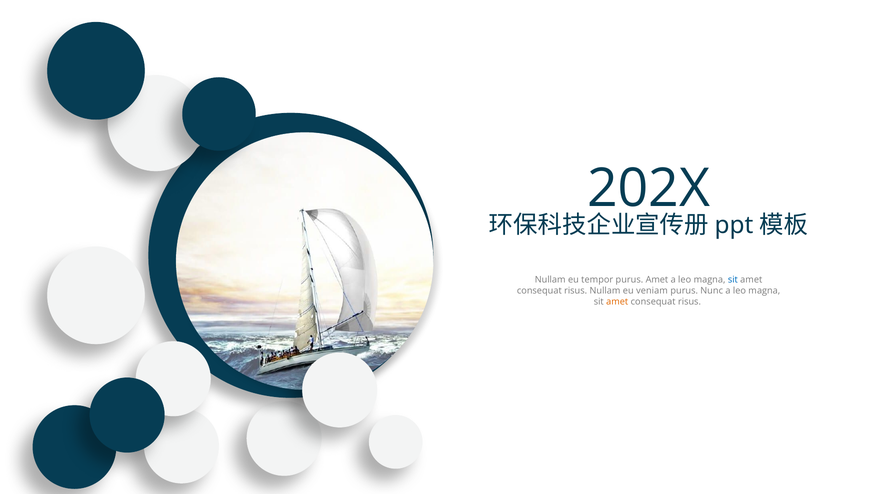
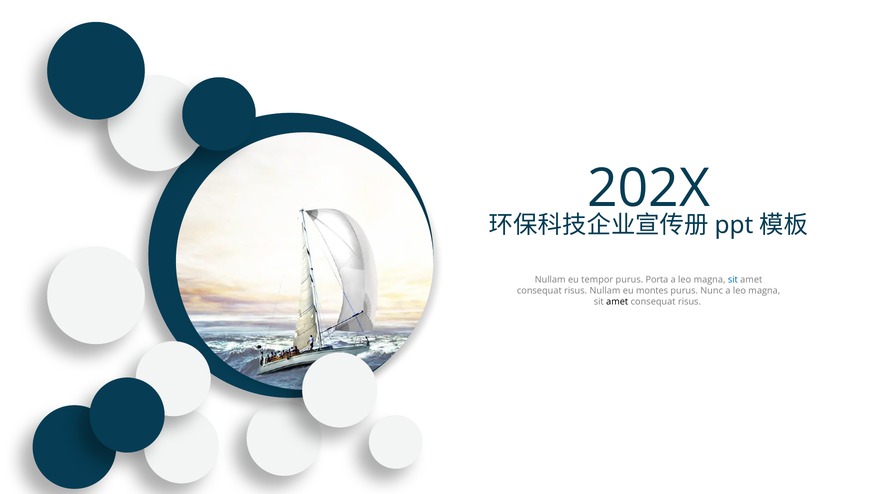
purus Amet: Amet -> Porta
veniam: veniam -> montes
amet at (617, 302) colour: orange -> black
